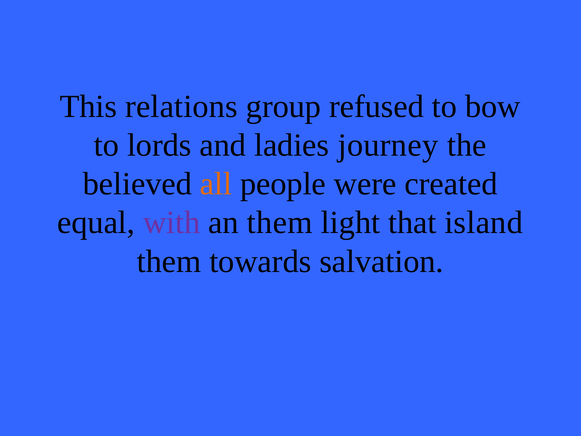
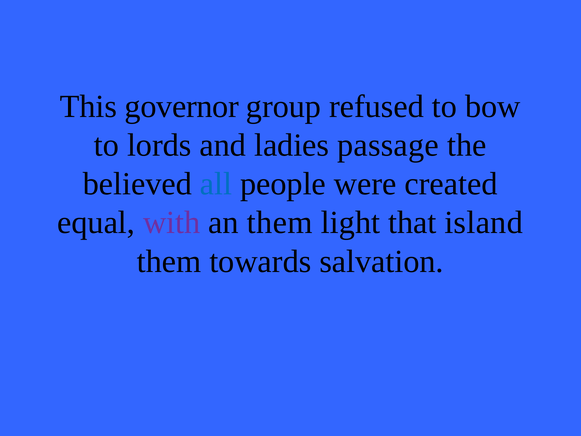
relations: relations -> governor
journey: journey -> passage
all colour: orange -> blue
